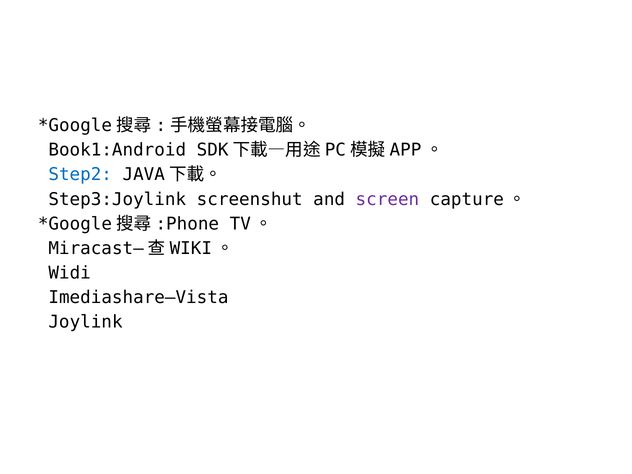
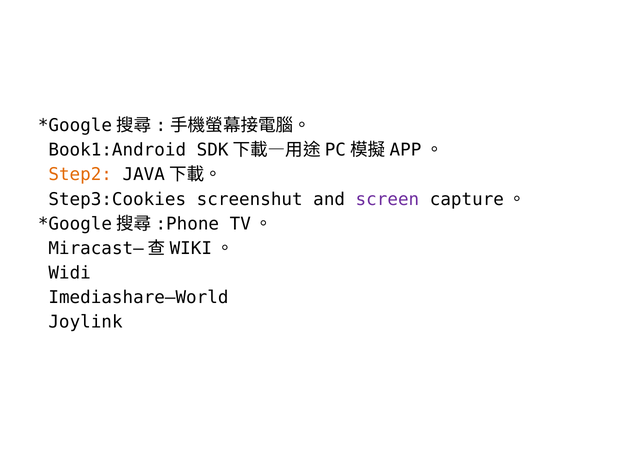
Step2 colour: blue -> orange
Step3:Joylink: Step3:Joylink -> Step3:Cookies
Imediashare—Vista: Imediashare—Vista -> Imediashare—World
